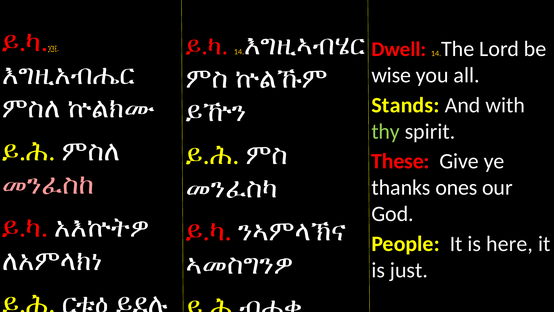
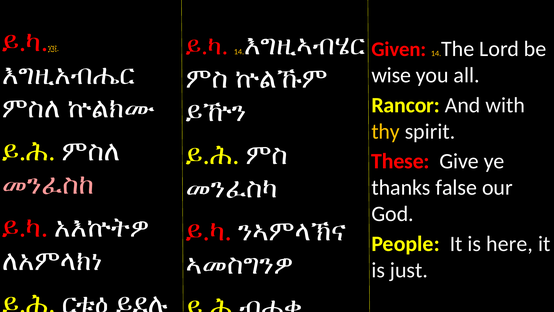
Dwell: Dwell -> Given
Stands: Stands -> Rancor
thy colour: light green -> yellow
ones: ones -> false
